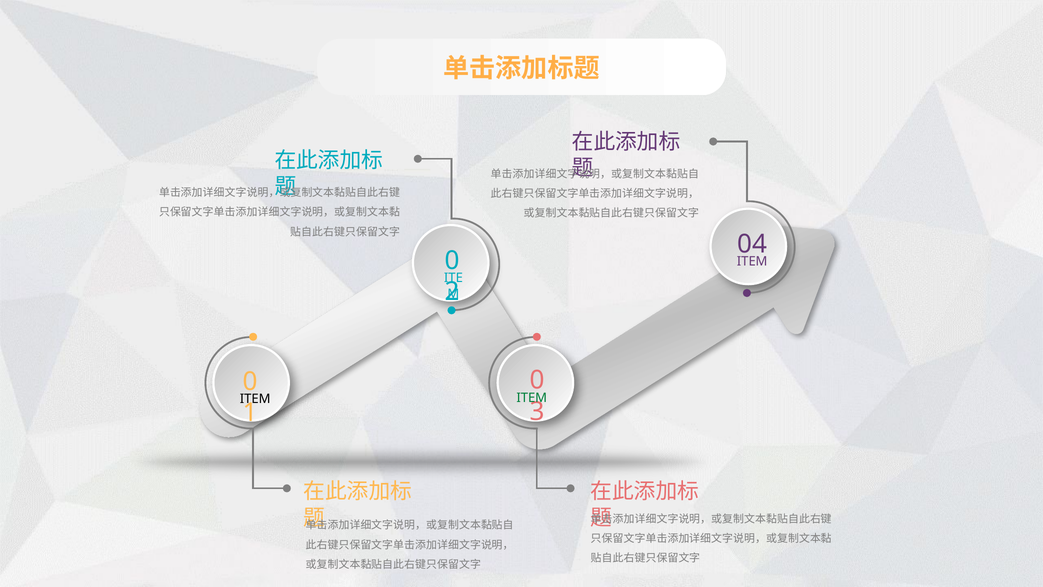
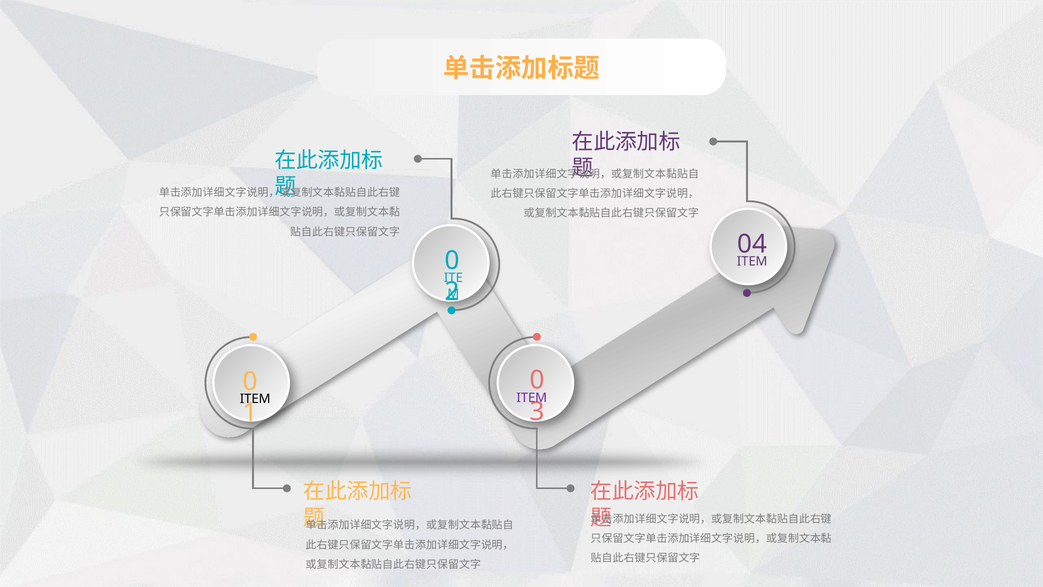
ITEM at (532, 398) colour: green -> purple
